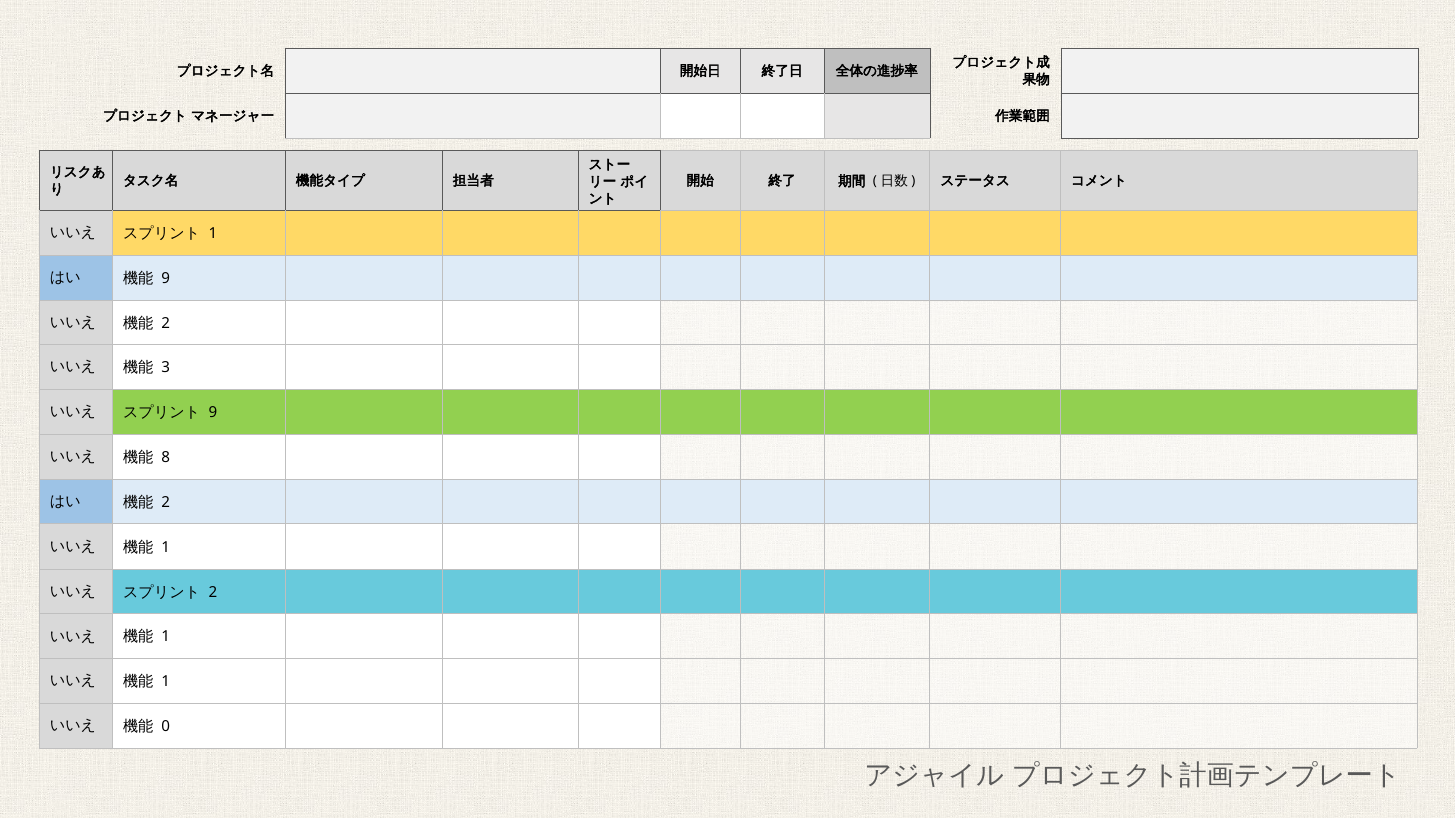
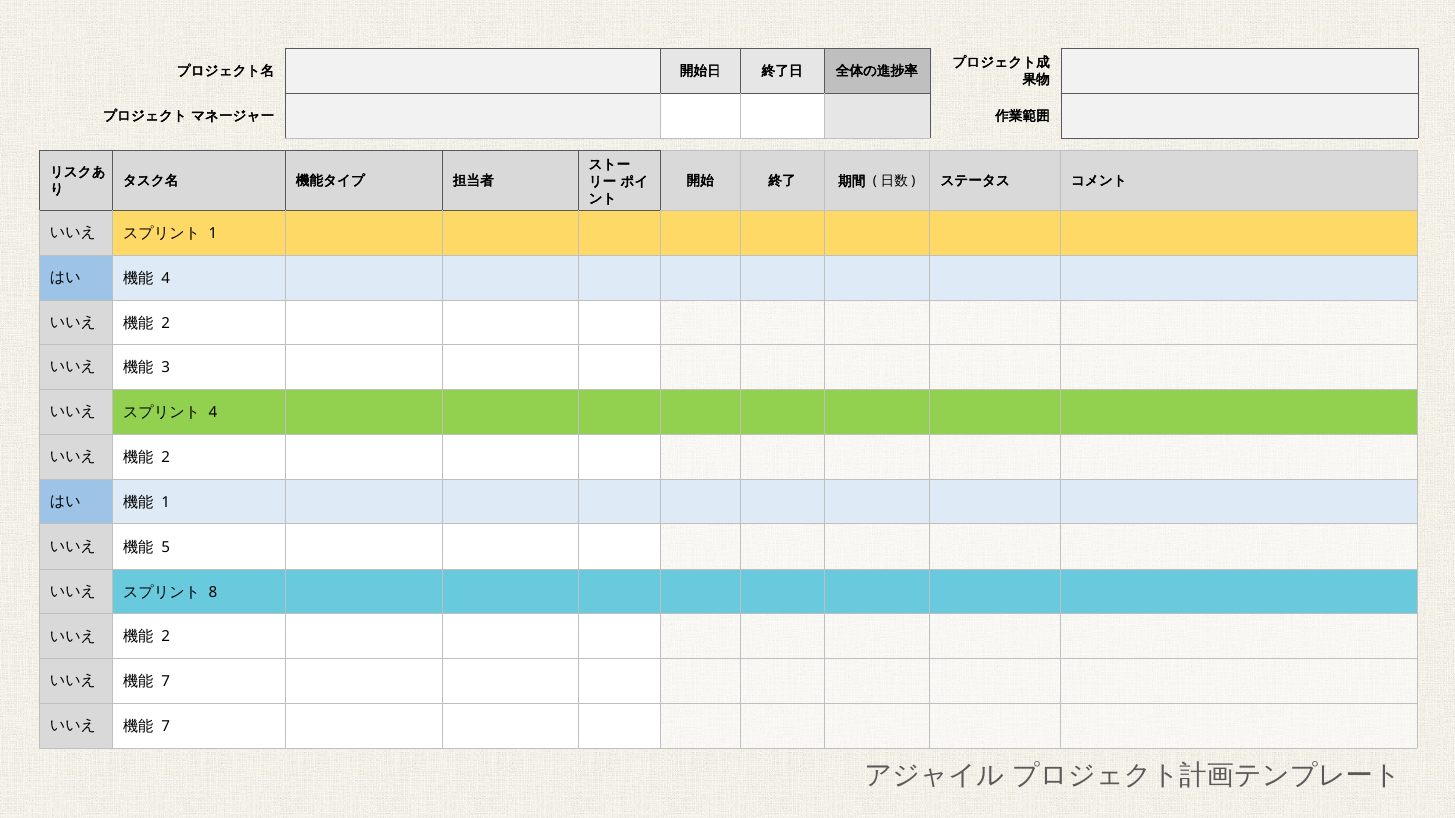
9 at (166, 278): 9 -> 4
9 at (213, 413): 9 -> 4
8 at (166, 458): 8 -> 2
2 at (166, 502): 2 -> 1
1 at (166, 547): 1 -> 5
2 at (213, 592): 2 -> 8
1 at (166, 637): 1 -> 2
1 at (166, 682): 1 -> 7
0 at (166, 727): 0 -> 7
